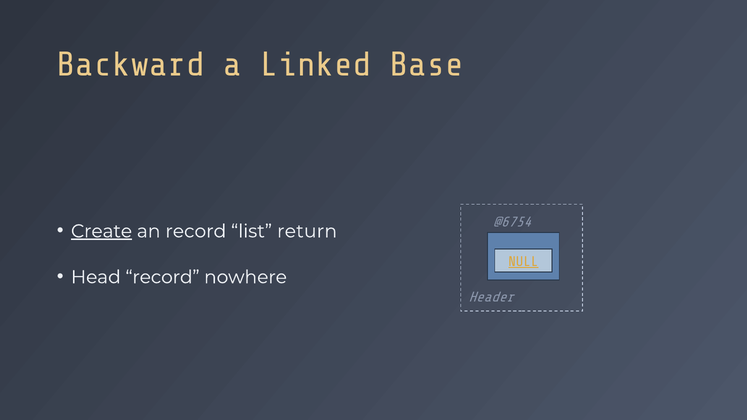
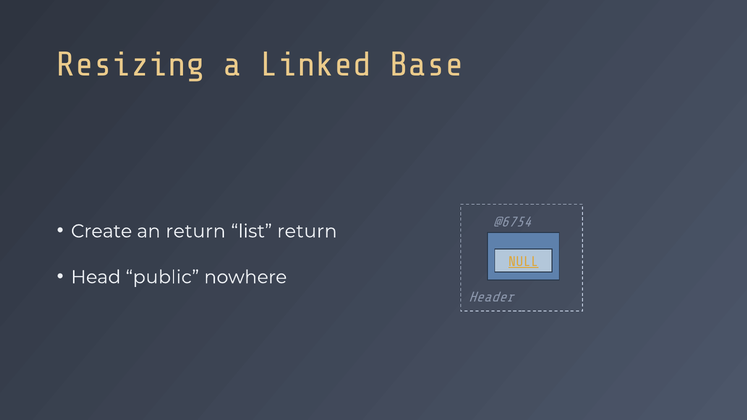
Backward: Backward -> Resizing
Create underline: present -> none
an record: record -> return
Head record: record -> public
